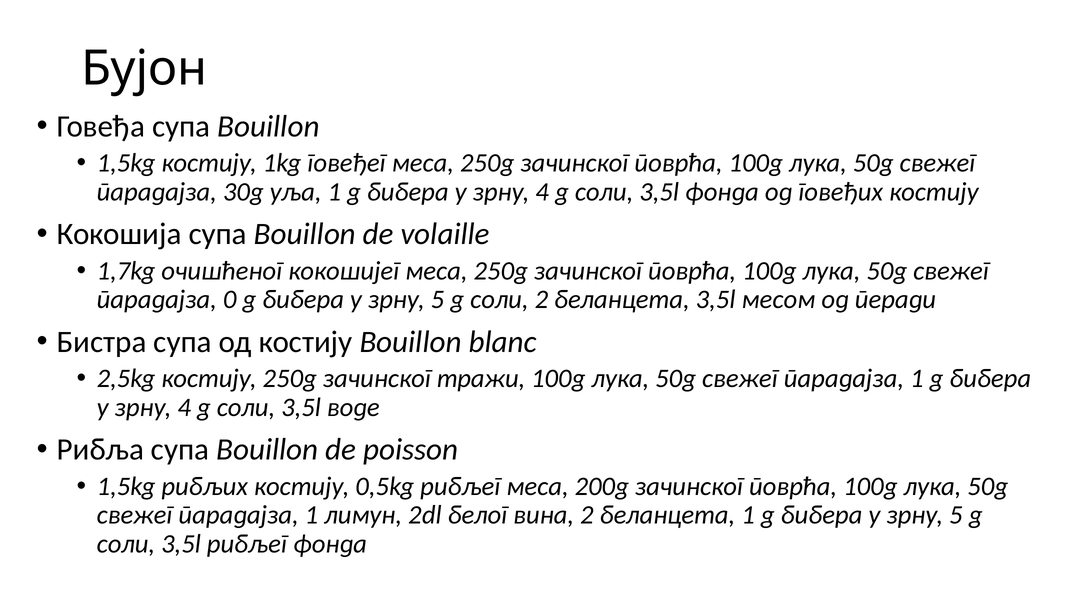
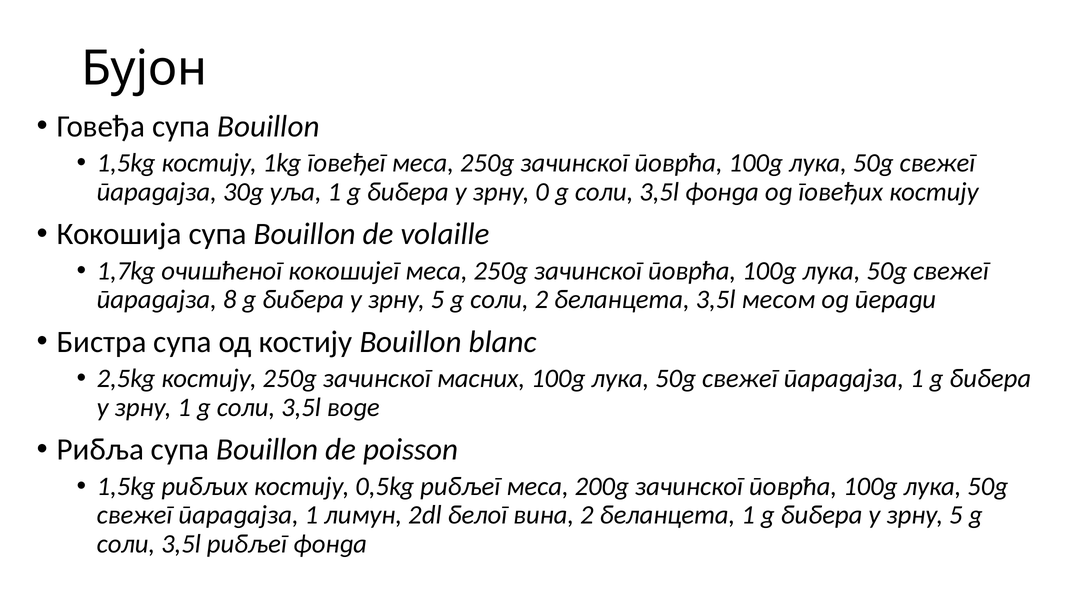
4 at (542, 192): 4 -> 0
0: 0 -> 8
тражи: тражи -> масних
4 at (184, 407): 4 -> 1
